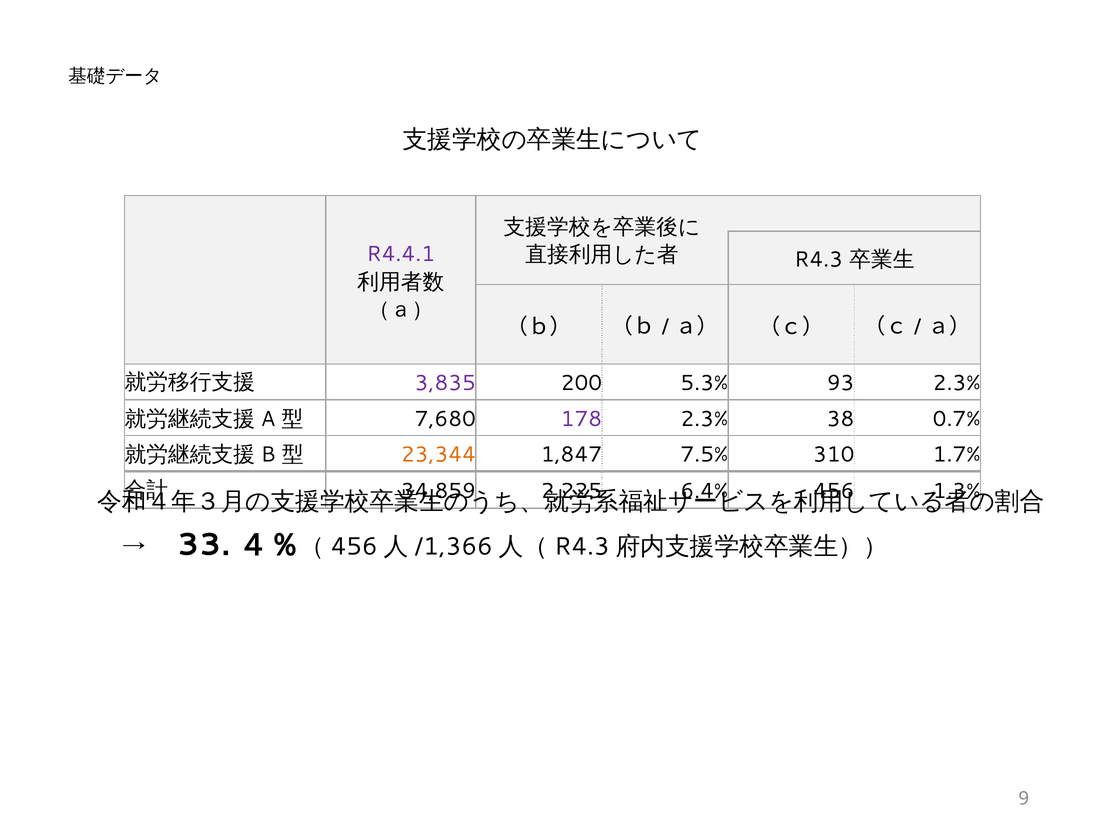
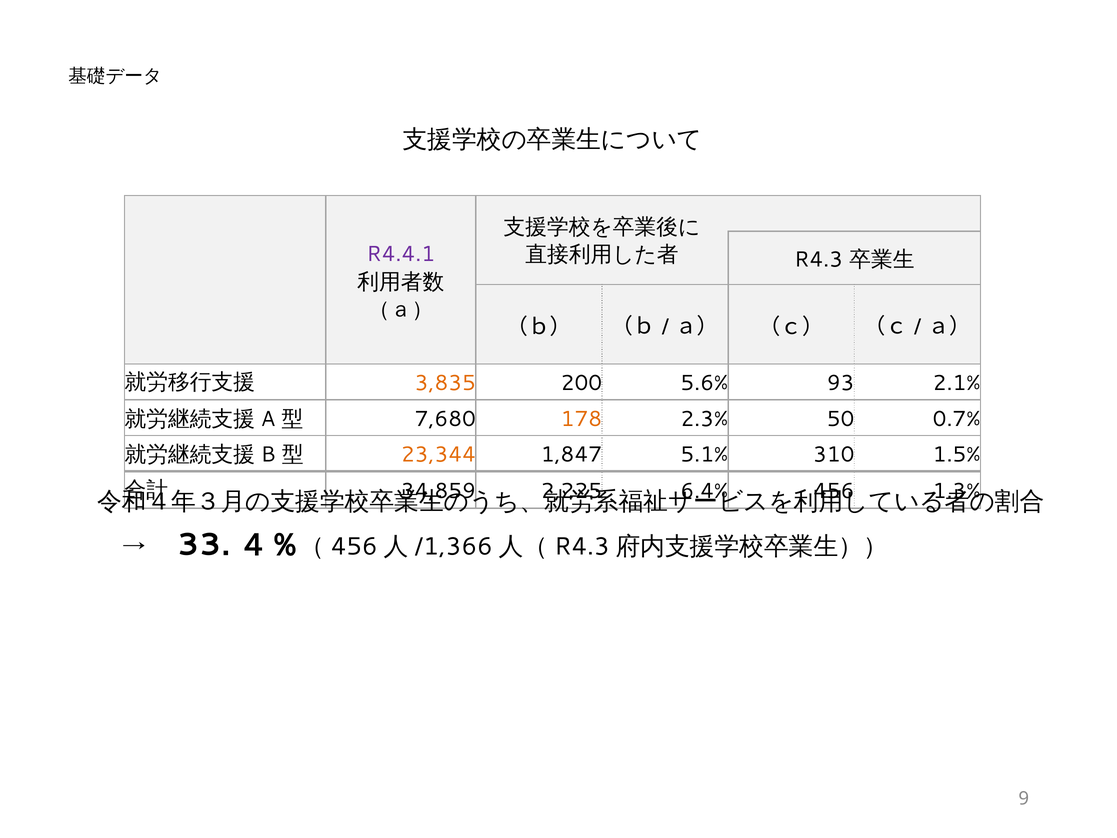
3,835 colour: purple -> orange
5.3%: 5.3% -> 5.6%
93 2.3%: 2.3% -> 2.1%
178 colour: purple -> orange
38: 38 -> 50
7.5%: 7.5% -> 5.1%
1.7%: 1.7% -> 1.5%
